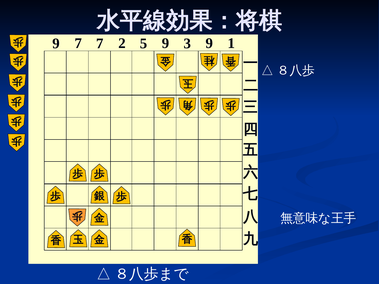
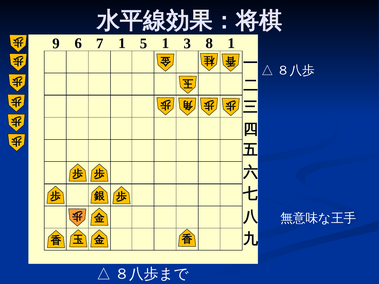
9 7: 7 -> 6
7 2: 2 -> 1
5 9: 9 -> 1
3 9: 9 -> 8
